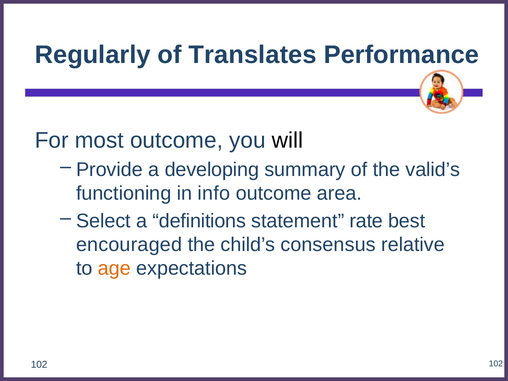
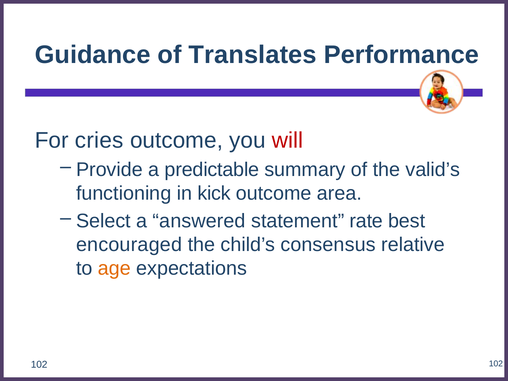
Regularly: Regularly -> Guidance
most: most -> cries
will colour: black -> red
developing: developing -> predictable
info: info -> kick
definitions: definitions -> answered
